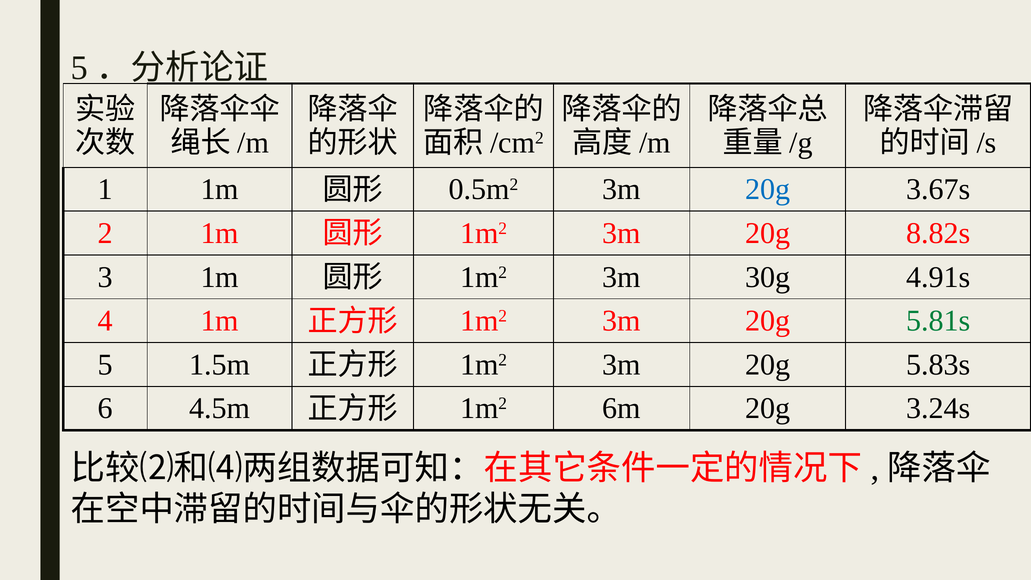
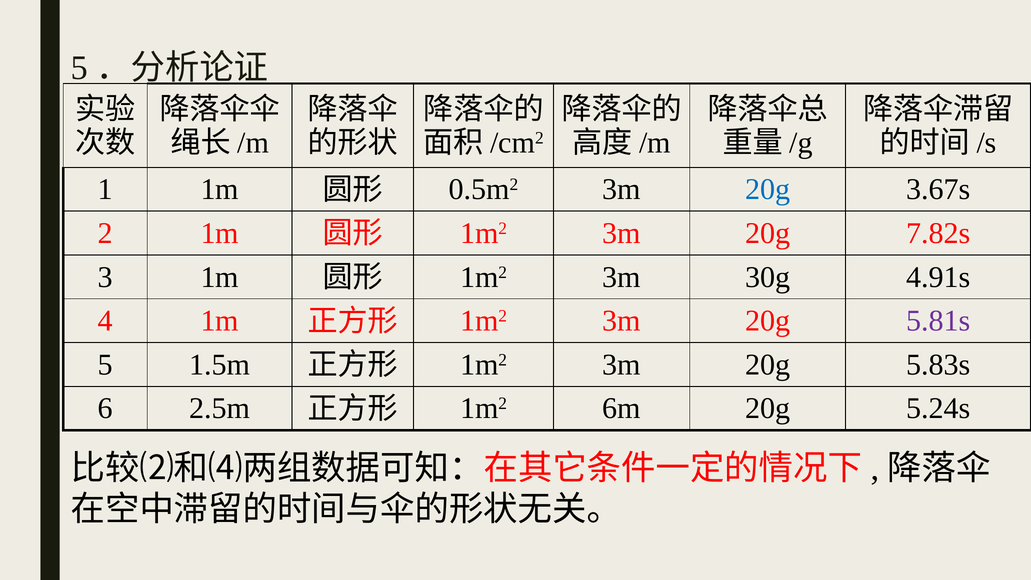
8.82s: 8.82s -> 7.82s
5.81s colour: green -> purple
4.5m: 4.5m -> 2.5m
3.24s: 3.24s -> 5.24s
